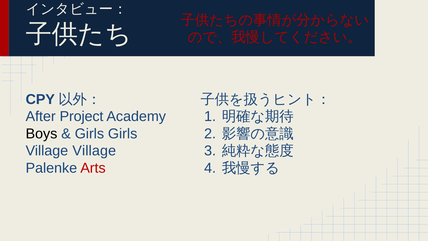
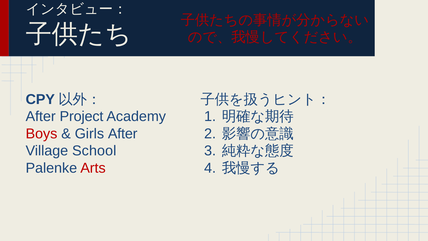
Boys colour: black -> red
Girls Girls: Girls -> After
Village Village: Village -> School
